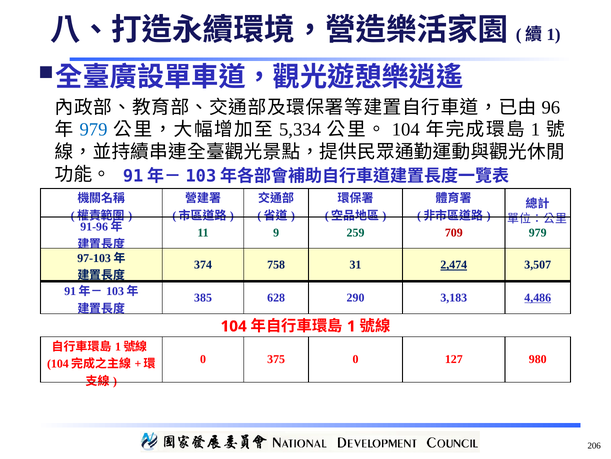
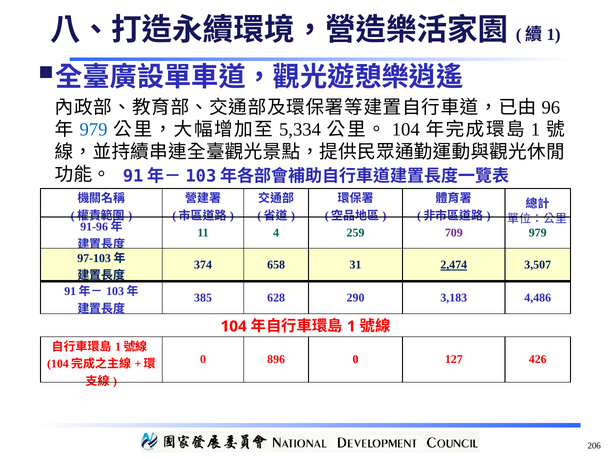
9: 9 -> 4
709 colour: red -> purple
758: 758 -> 658
4,486 underline: present -> none
375: 375 -> 896
980: 980 -> 426
